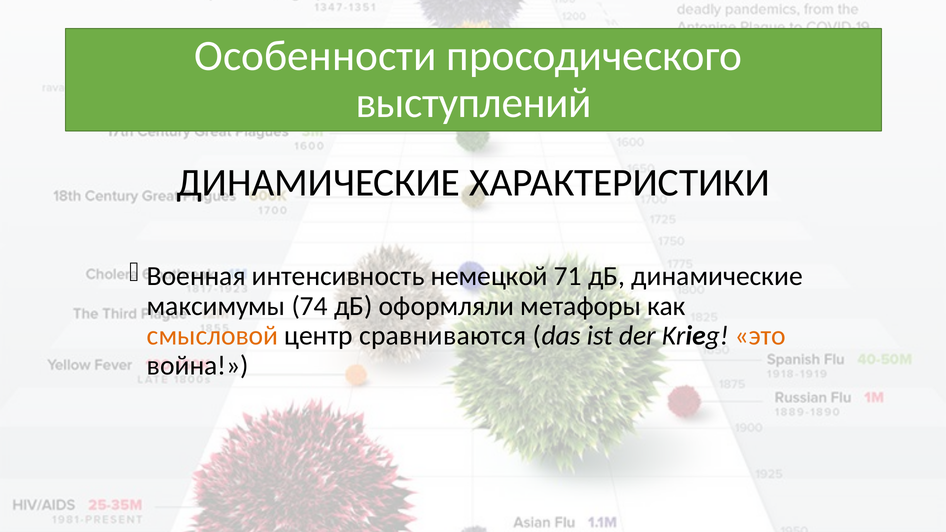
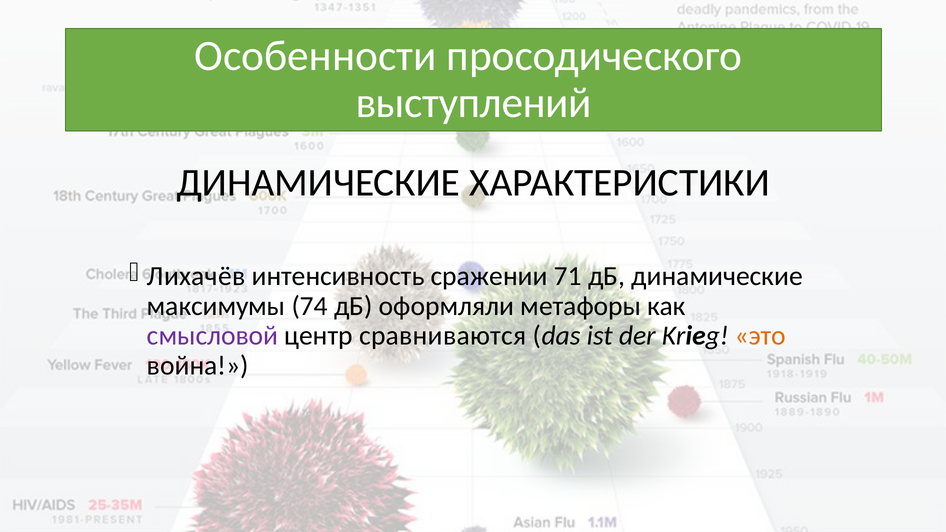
Военная: Военная -> Лихачёв
немецкой: немецкой -> сражении
смысловой colour: orange -> purple
